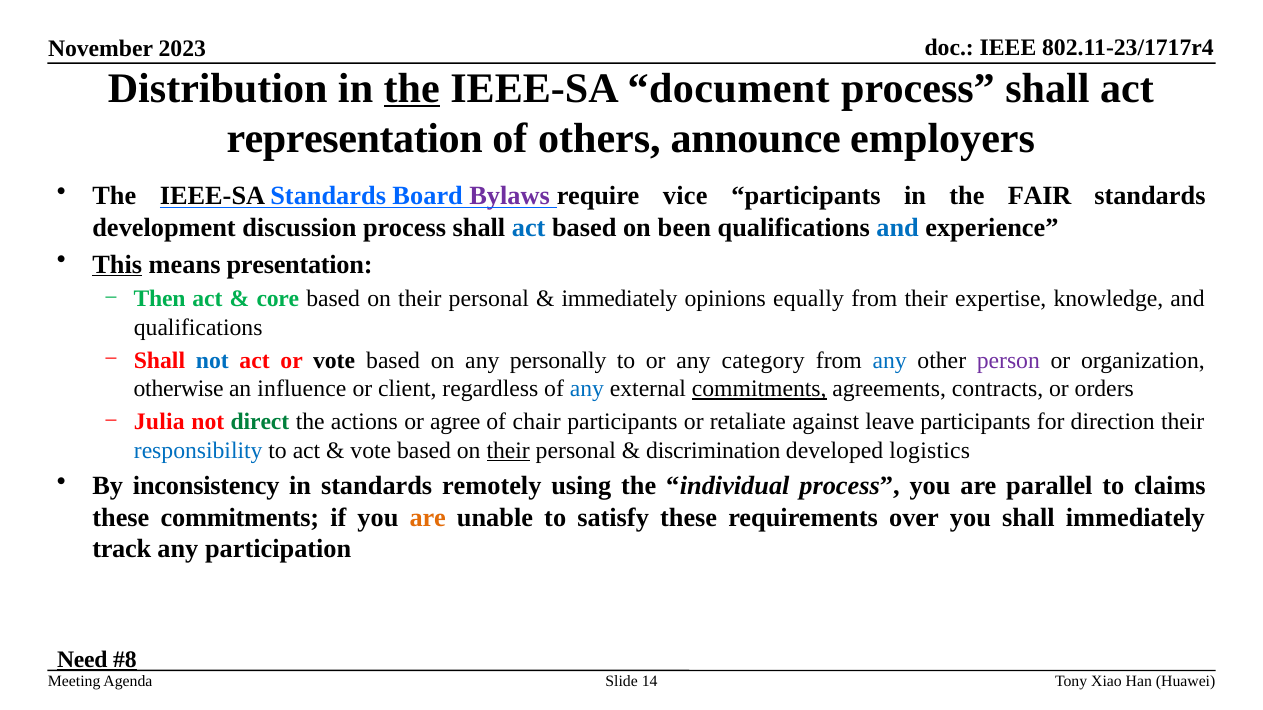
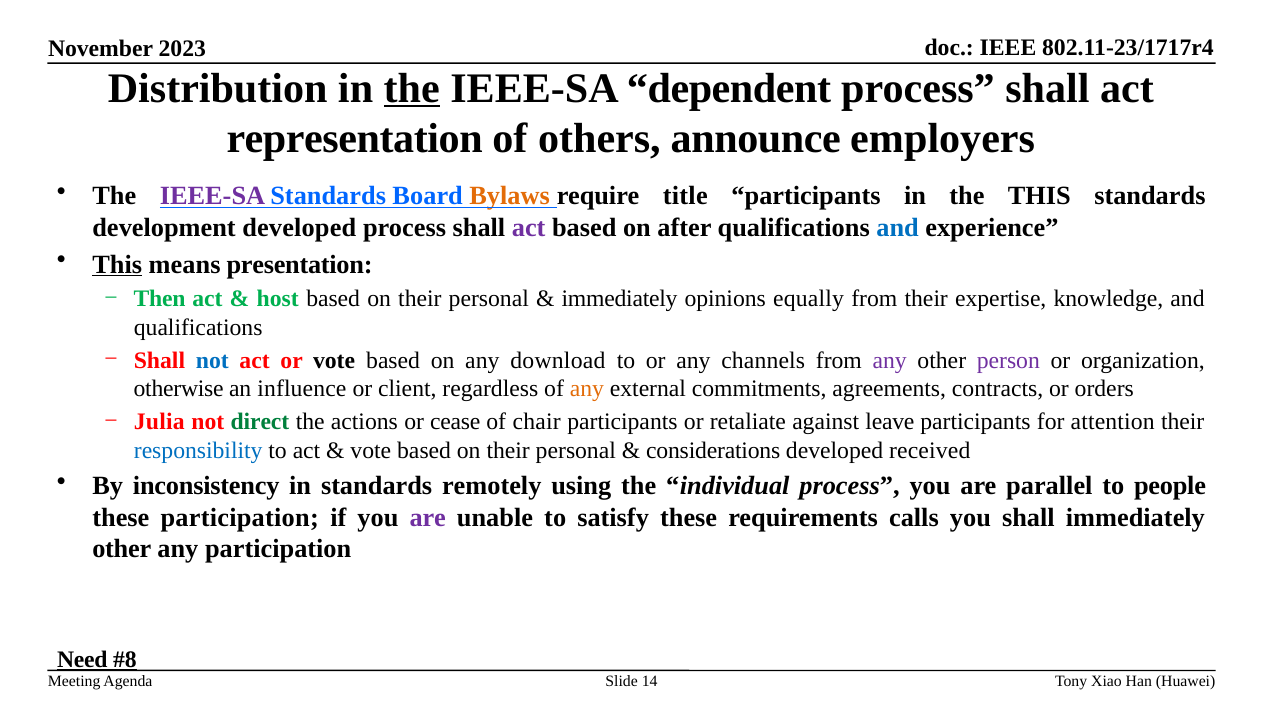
document: document -> dependent
IEEE-SA at (213, 196) colour: black -> purple
Bylaws colour: purple -> orange
vice: vice -> title
the FAIR: FAIR -> THIS
development discussion: discussion -> developed
act at (529, 228) colour: blue -> purple
been: been -> after
core: core -> host
personally: personally -> download
category: category -> channels
any at (890, 361) colour: blue -> purple
any at (587, 389) colour: blue -> orange
commitments at (759, 389) underline: present -> none
agree: agree -> cease
direction: direction -> attention
their at (508, 451) underline: present -> none
discrimination: discrimination -> considerations
logistics: logistics -> received
claims: claims -> people
these commitments: commitments -> participation
are at (428, 518) colour: orange -> purple
over: over -> calls
track at (122, 549): track -> other
